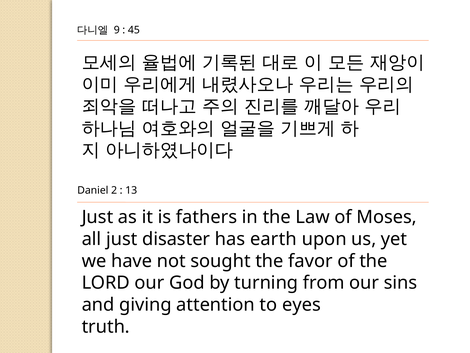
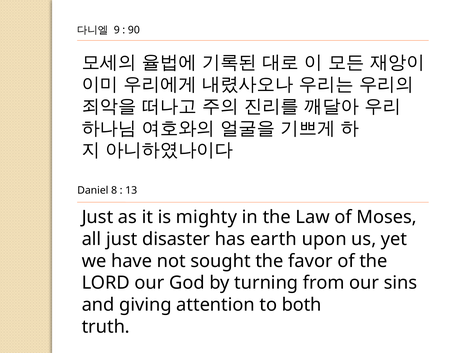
45: 45 -> 90
2: 2 -> 8
fathers: fathers -> mighty
eyes: eyes -> both
